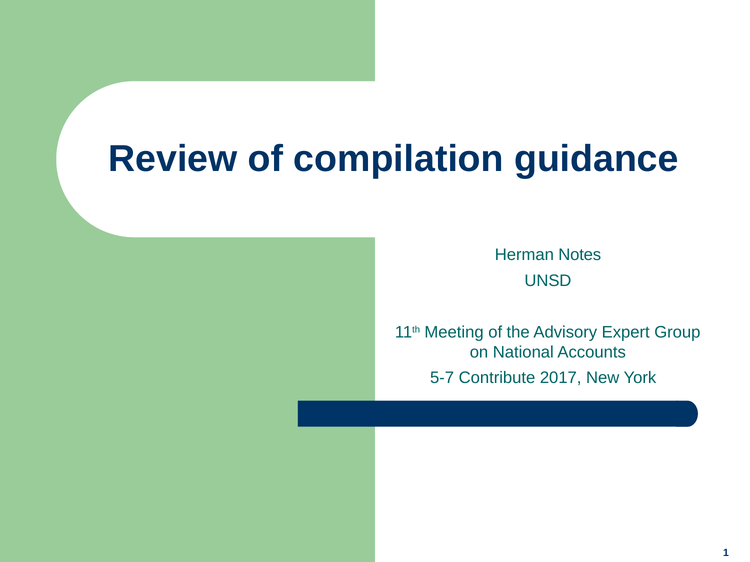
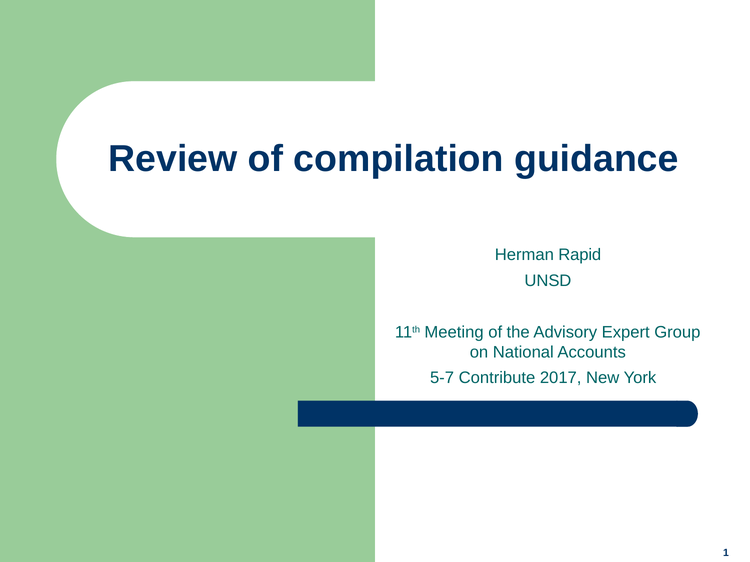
Notes: Notes -> Rapid
